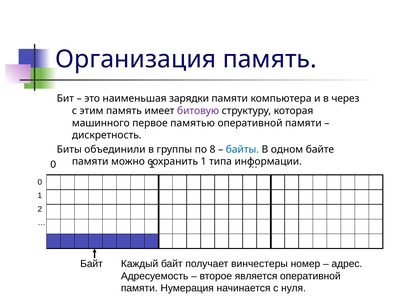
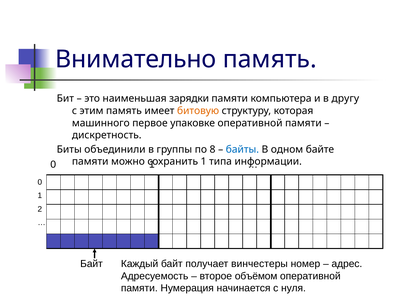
Организация: Организация -> Внимательно
через: через -> другу
битовую colour: purple -> orange
памятью: памятью -> упаковке
является: является -> объёмом
